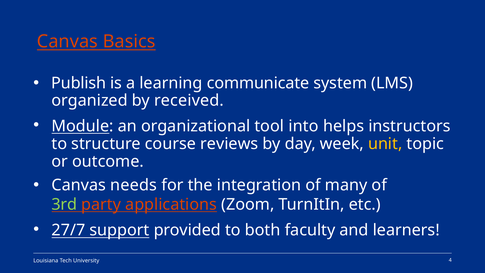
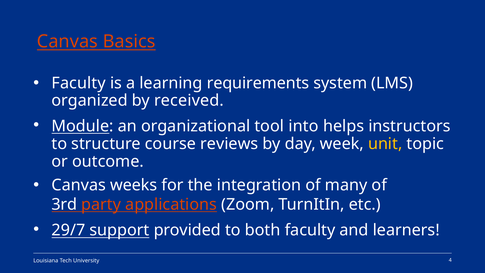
Publish at (79, 83): Publish -> Faculty
communicate: communicate -> requirements
needs: needs -> weeks
3rd colour: light green -> white
27/7: 27/7 -> 29/7
